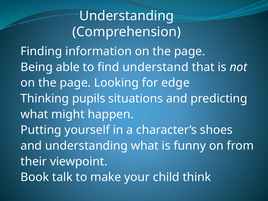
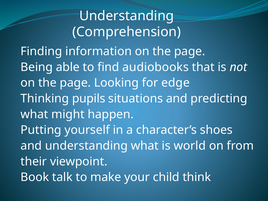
understand: understand -> audiobooks
funny: funny -> world
